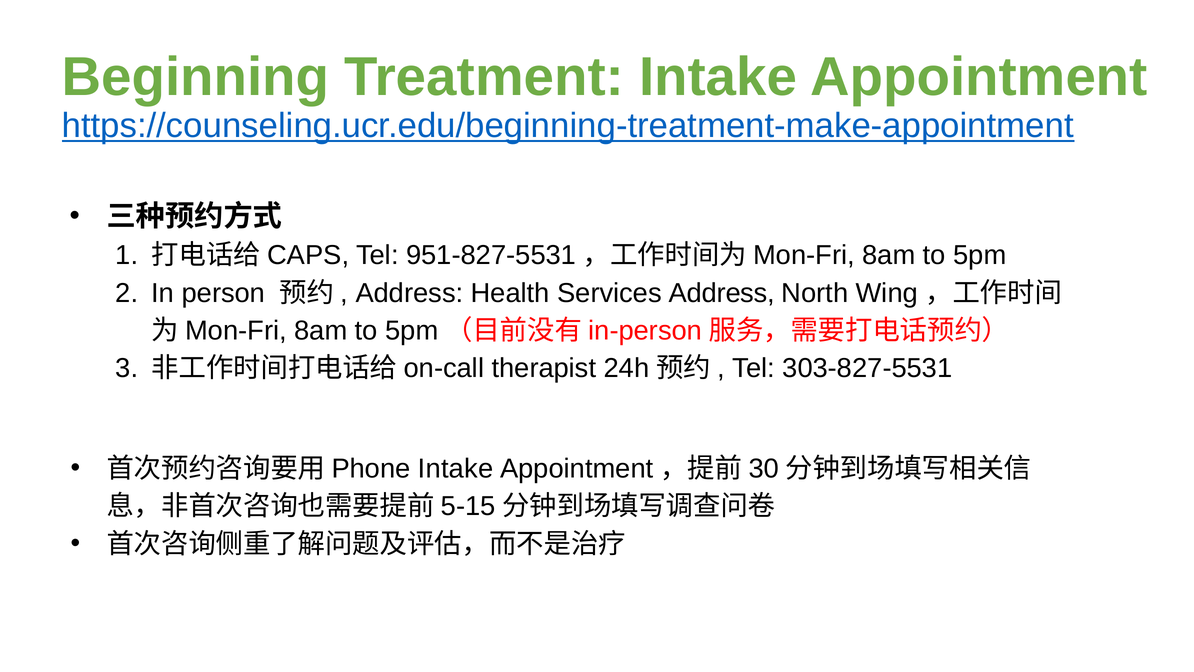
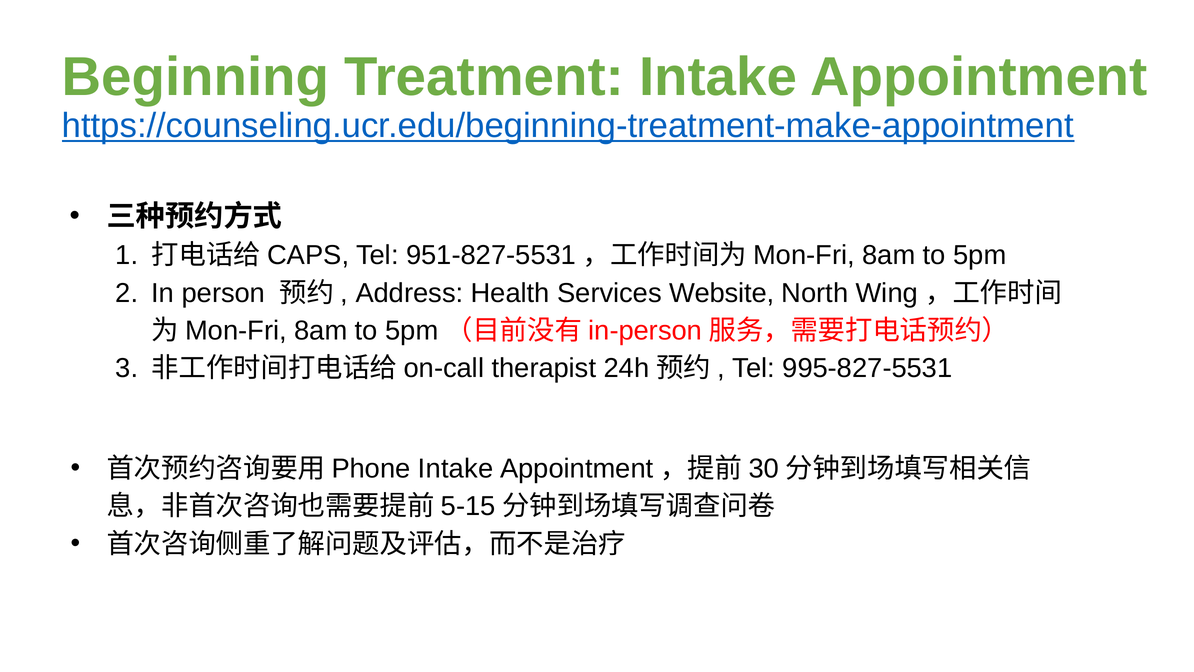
Services Address: Address -> Website
303-827-5531: 303-827-5531 -> 995-827-5531
